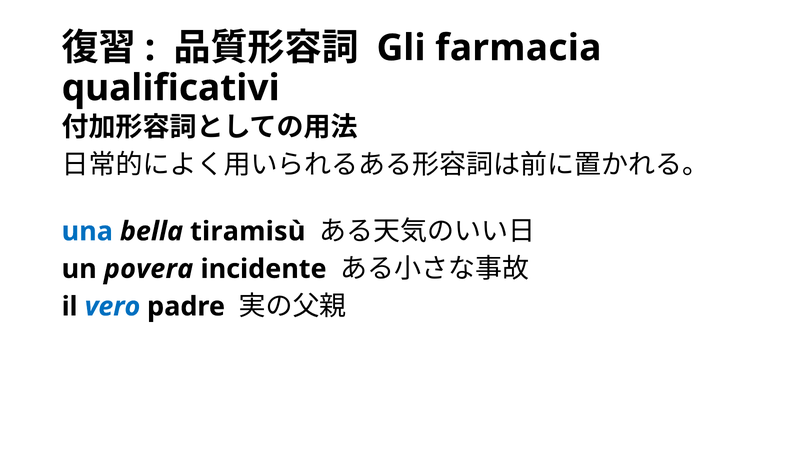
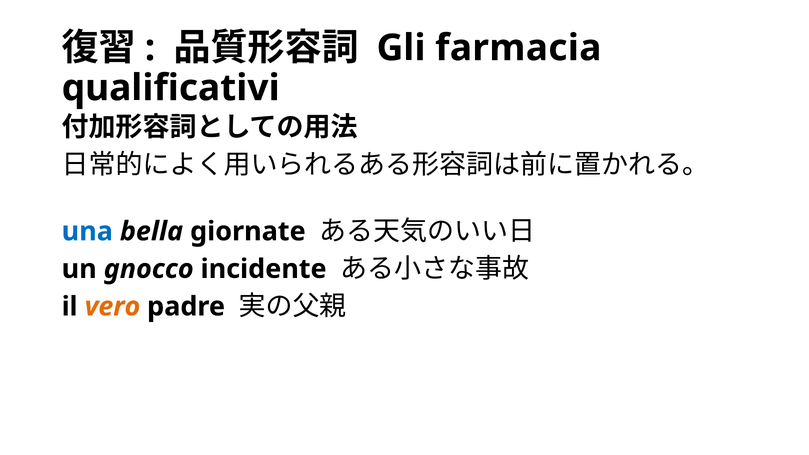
tiramisù: tiramisù -> giornate
povera: povera -> gnocco
vero colour: blue -> orange
